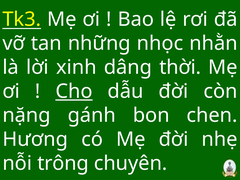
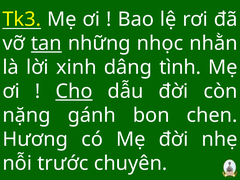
tan underline: none -> present
thời: thời -> tình
trông: trông -> trước
